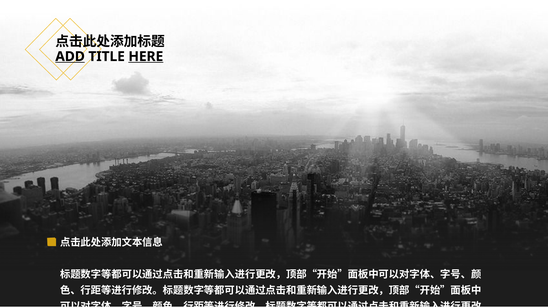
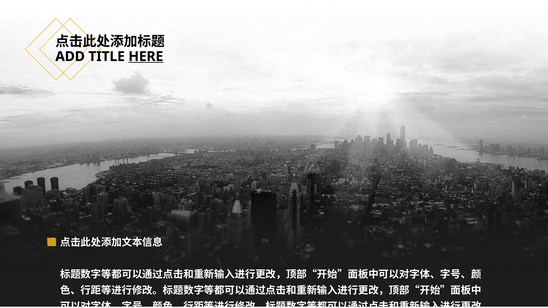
ADD underline: present -> none
